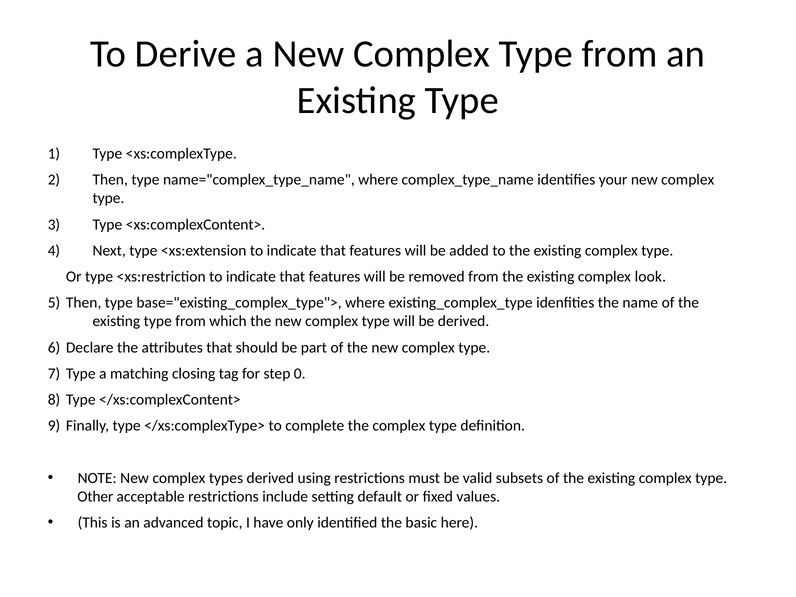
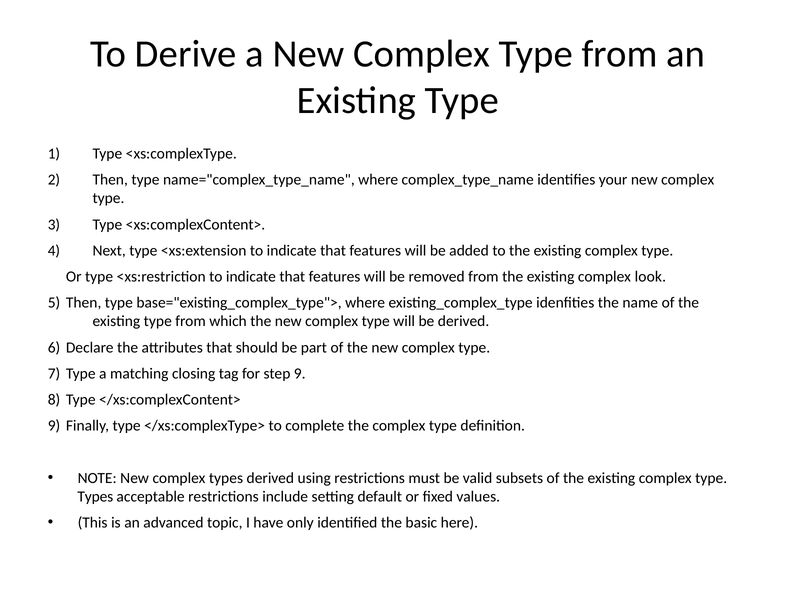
step 0: 0 -> 9
Other at (95, 497): Other -> Types
